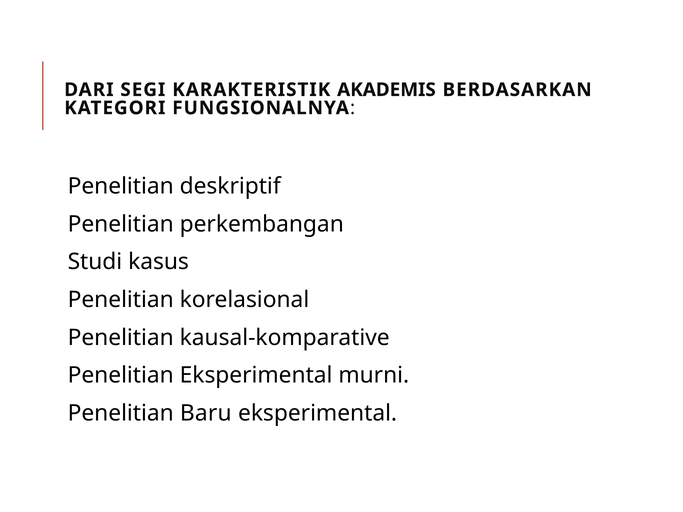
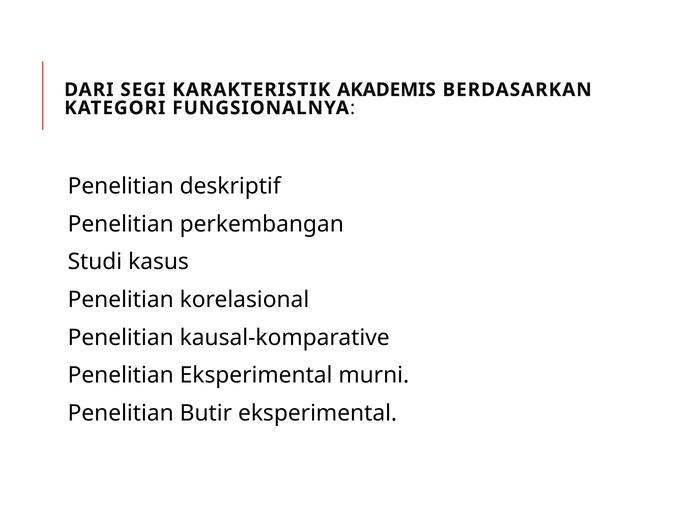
Baru: Baru -> Butir
